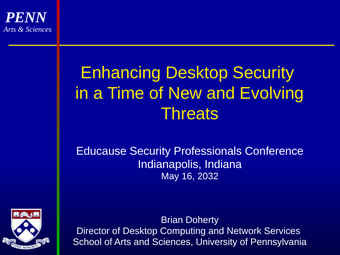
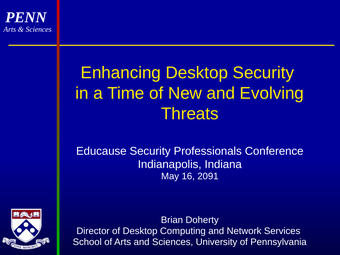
2032: 2032 -> 2091
